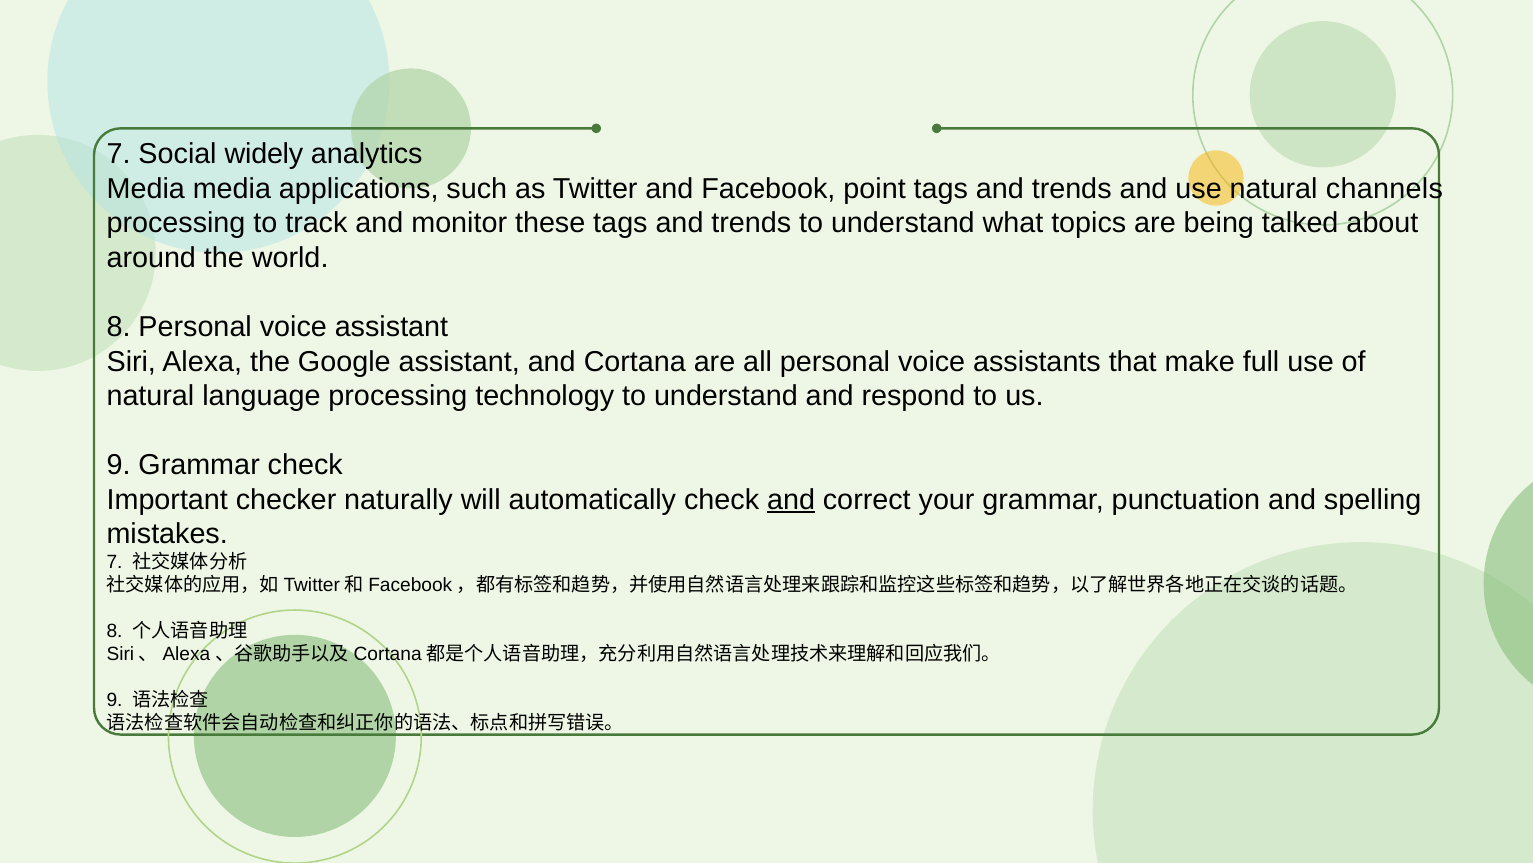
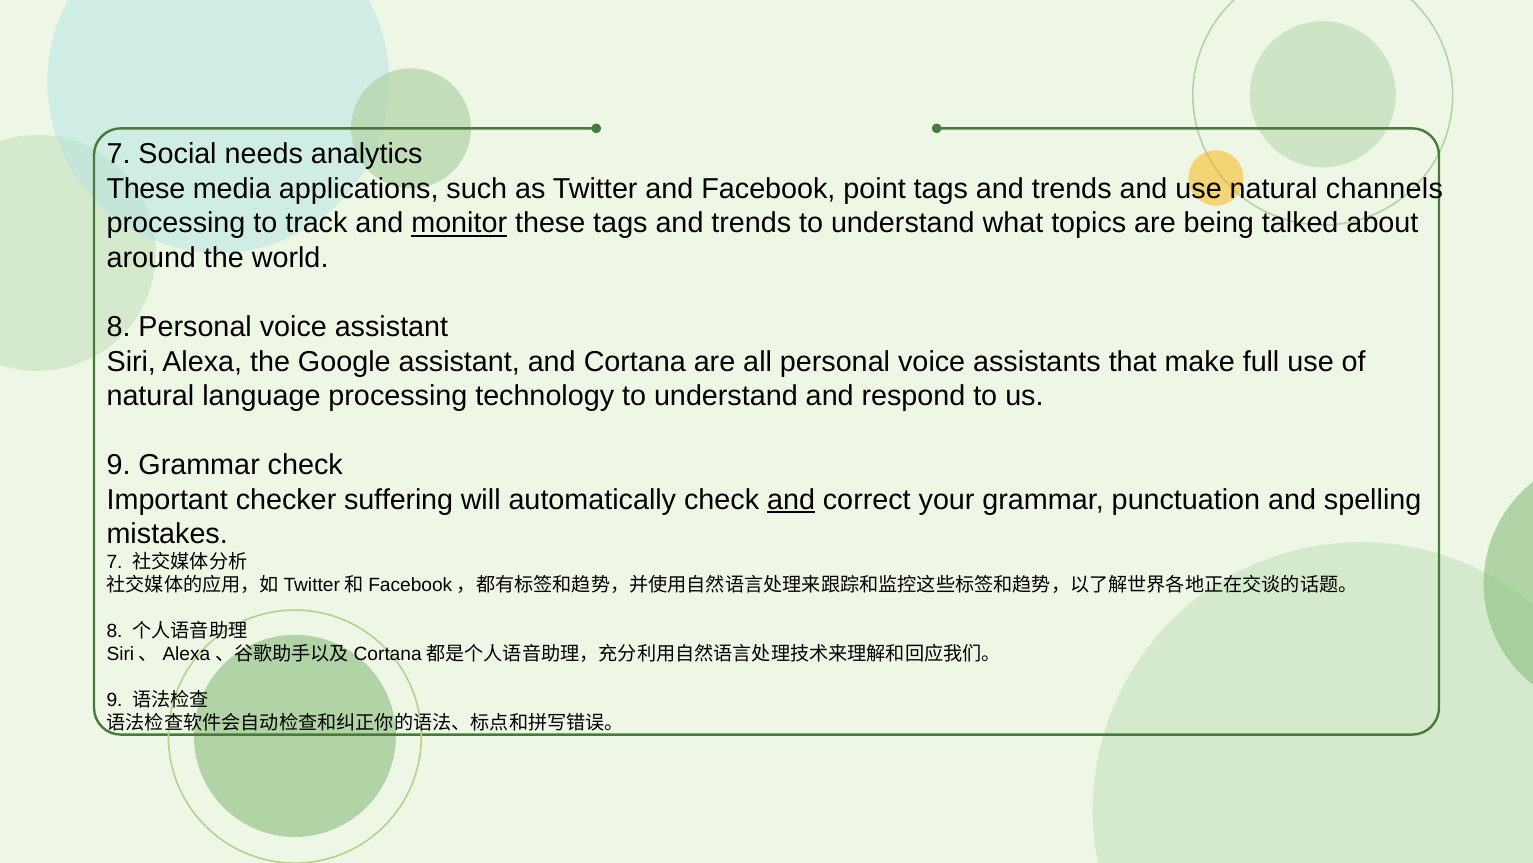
widely: widely -> needs
Media at (146, 189): Media -> These
monitor underline: none -> present
naturally: naturally -> suffering
